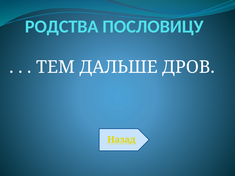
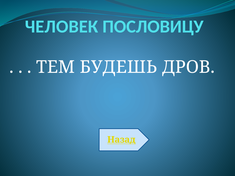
РОДСТВА: РОДСТВА -> ЧЕЛОВЕК
ДАЛЬШЕ: ДАЛЬШЕ -> БУДЕШЬ
